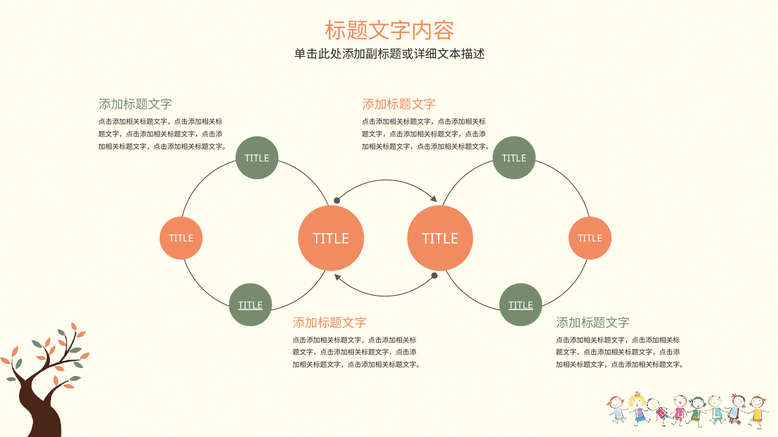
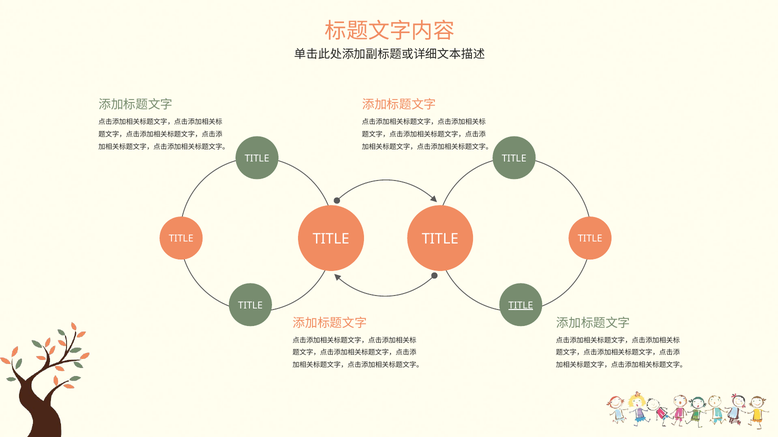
TITLE at (250, 306) underline: present -> none
